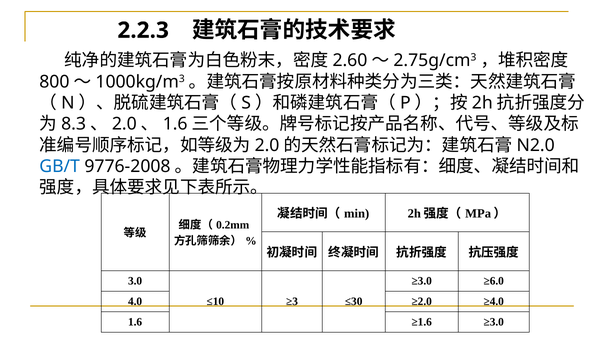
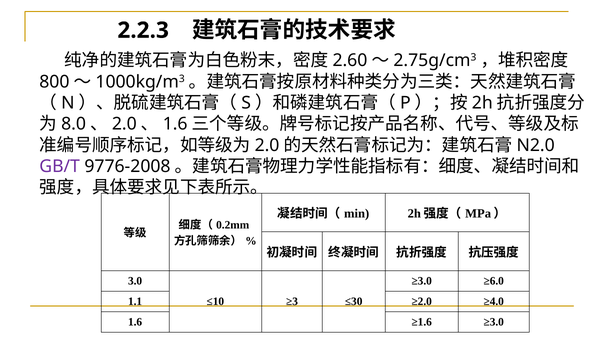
8.3: 8.3 -> 8.0
GB/T colour: blue -> purple
4.0: 4.0 -> 1.1
